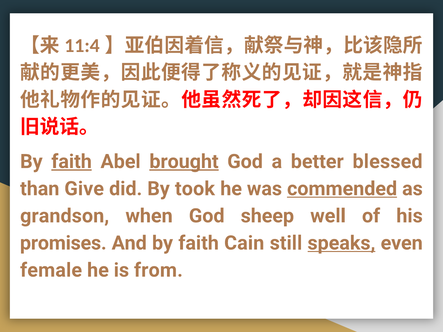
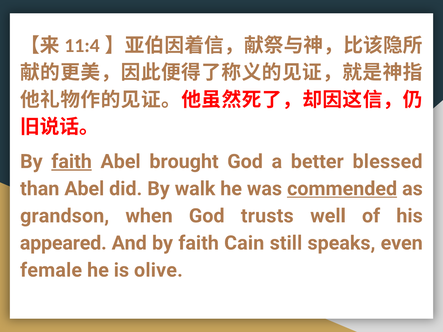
brought underline: present -> none
than Give: Give -> Abel
took: took -> walk
sheep: sheep -> trusts
promises: promises -> appeared
speaks underline: present -> none
from: from -> olive
